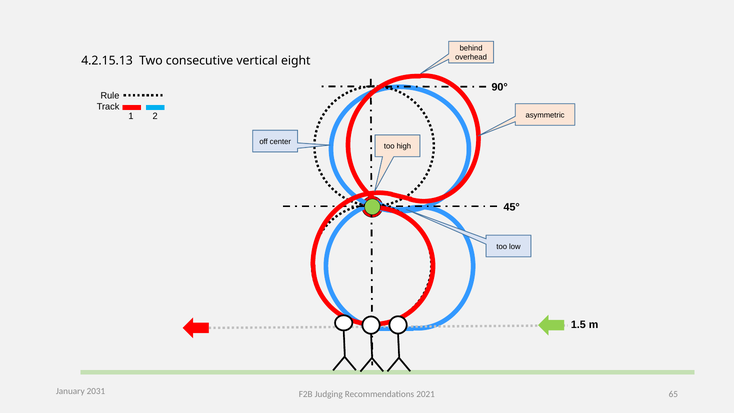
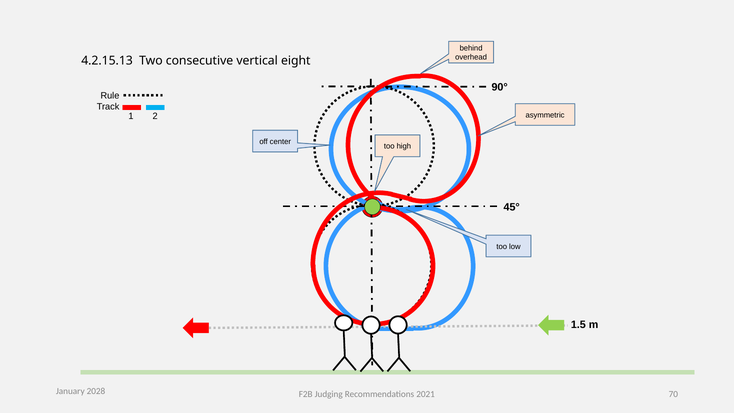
2031: 2031 -> 2028
65: 65 -> 70
